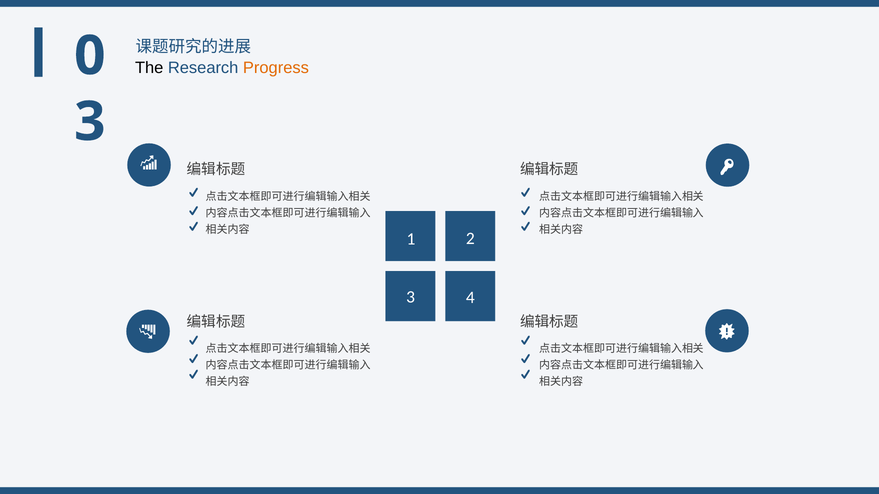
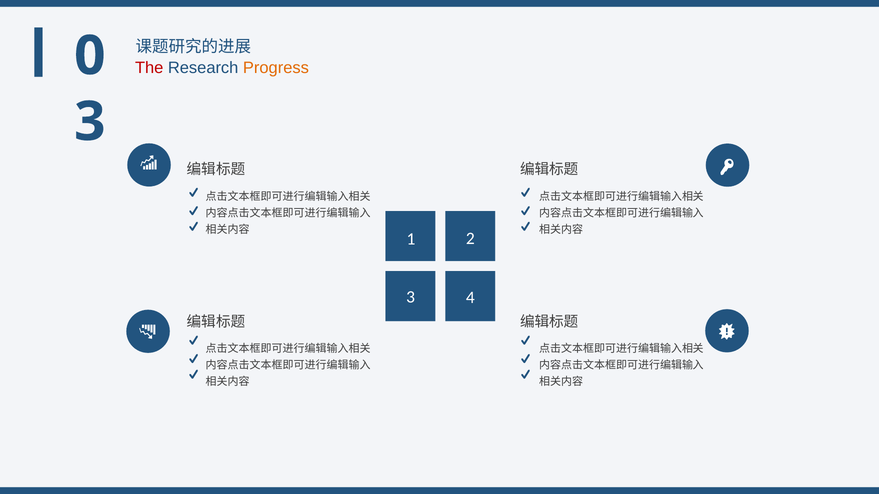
The colour: black -> red
